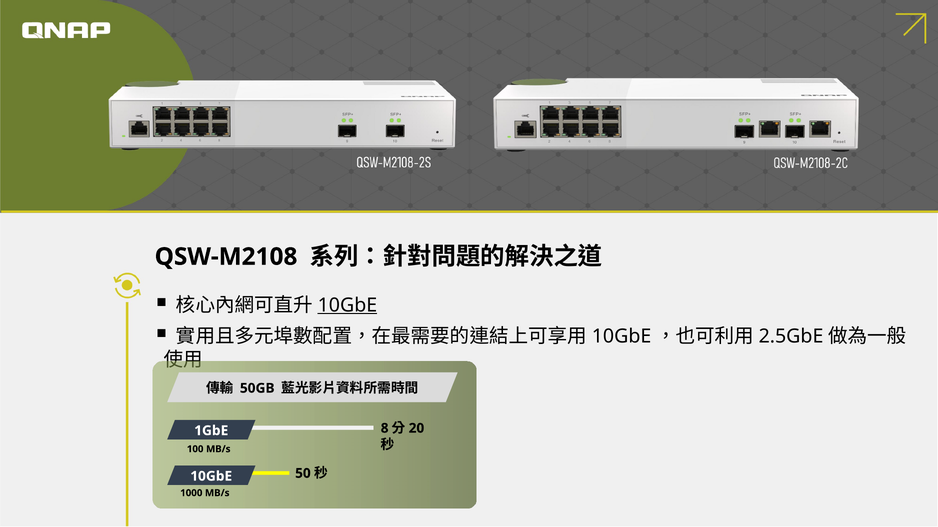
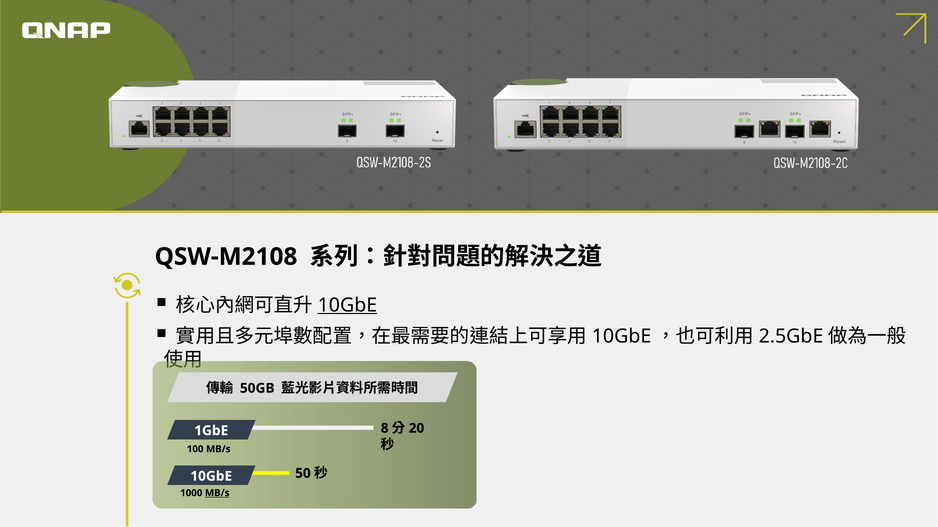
MB/s at (217, 494) underline: none -> present
